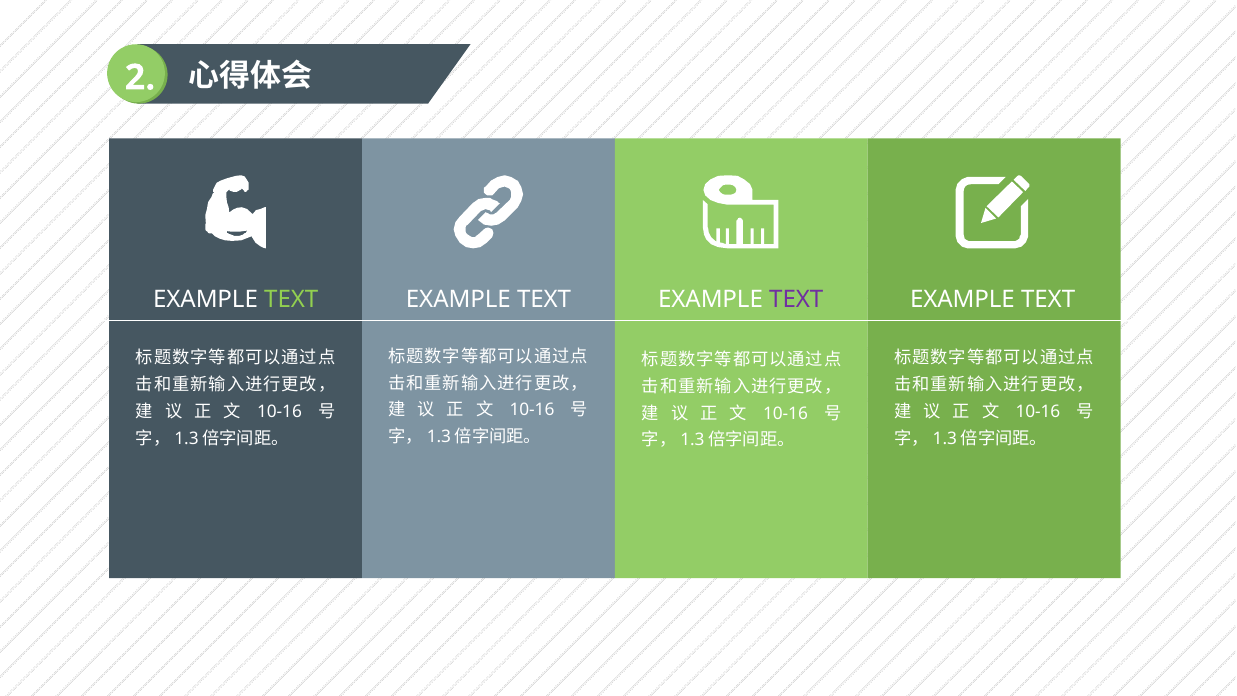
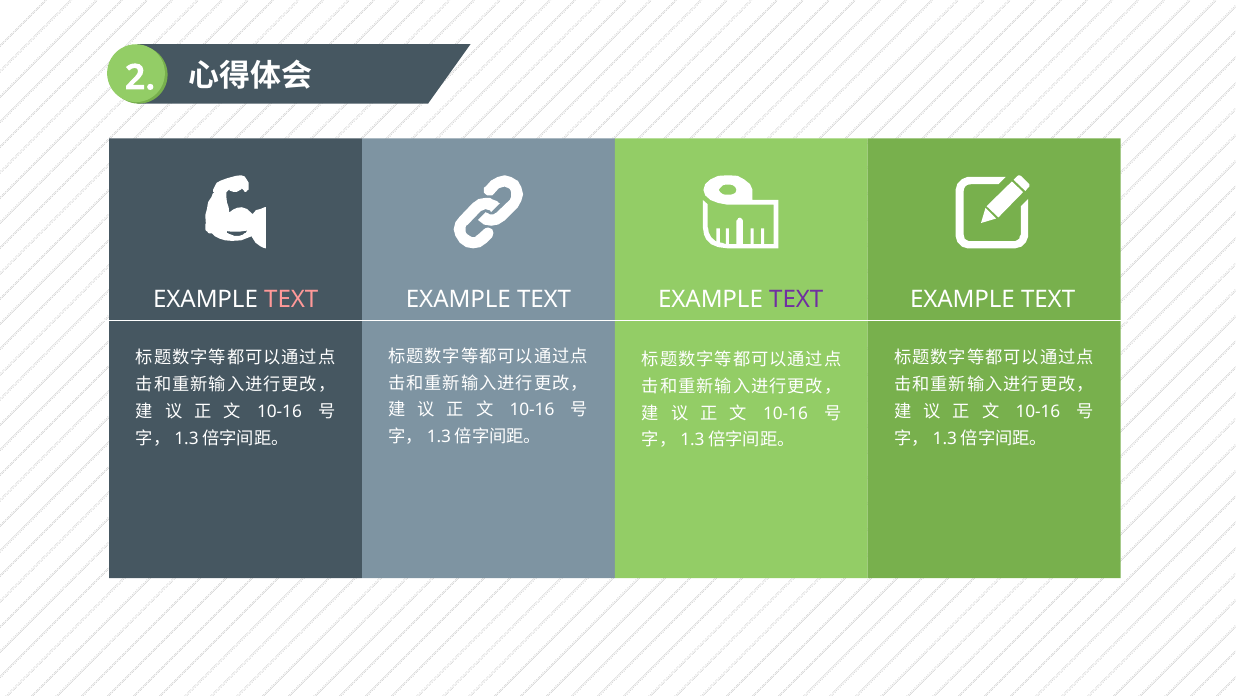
TEXT at (291, 300) colour: light green -> pink
